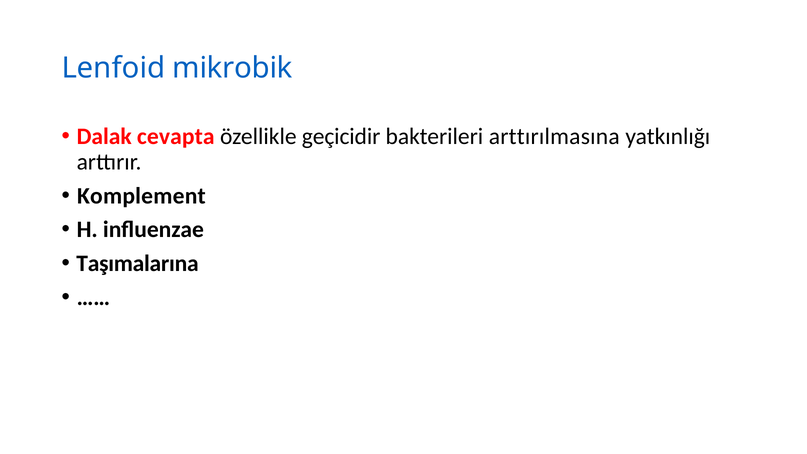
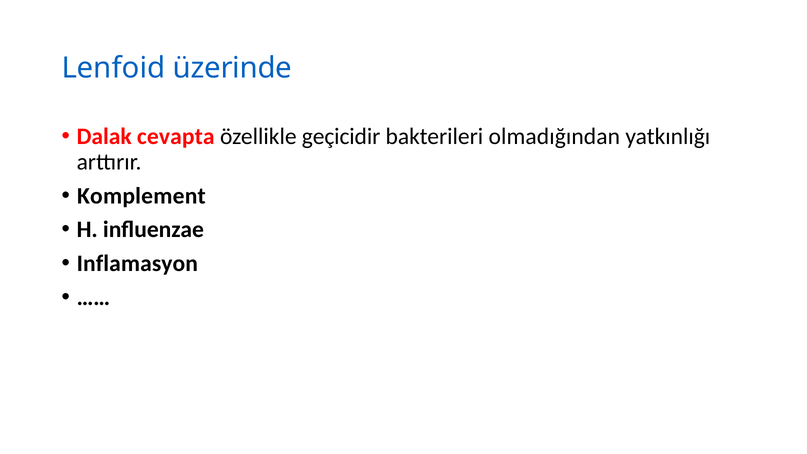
mikrobik: mikrobik -> üzerinde
arttırılmasına: arttırılmasına -> olmadığından
Taşımalarına: Taşımalarına -> Inflamasyon
